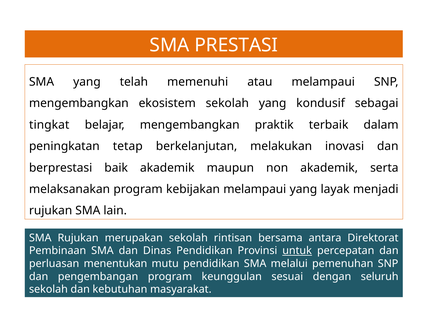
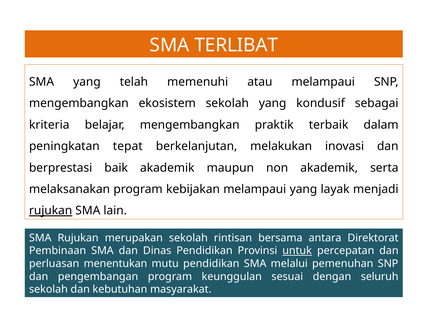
PRESTASI: PRESTASI -> TERLIBAT
tingkat: tingkat -> kriteria
tetap: tetap -> tepat
rujukan at (51, 211) underline: none -> present
